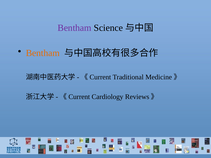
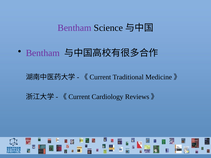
Bentham at (43, 53) colour: orange -> purple
